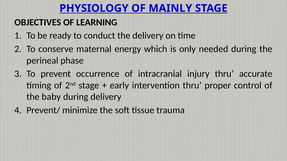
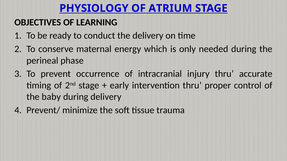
MAINLY: MAINLY -> ATRIUM
